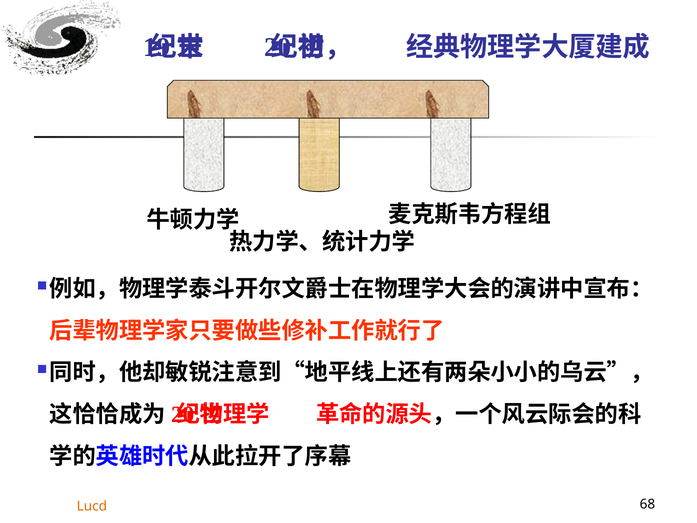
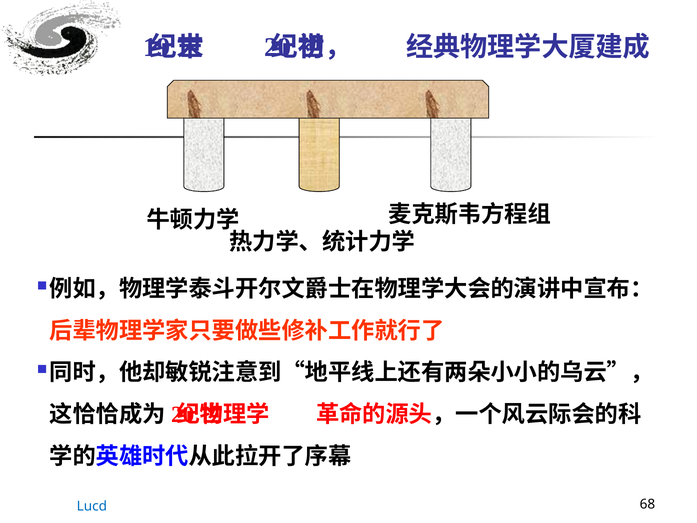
Lucd colour: orange -> blue
